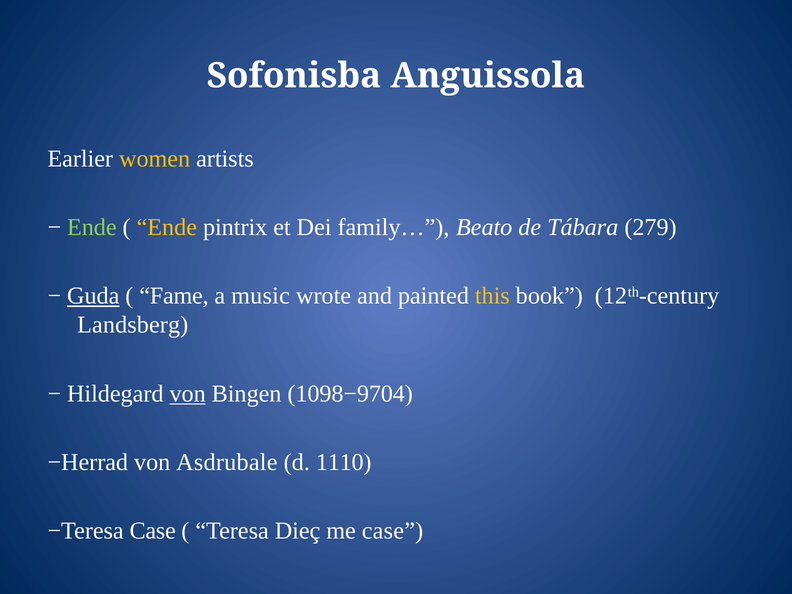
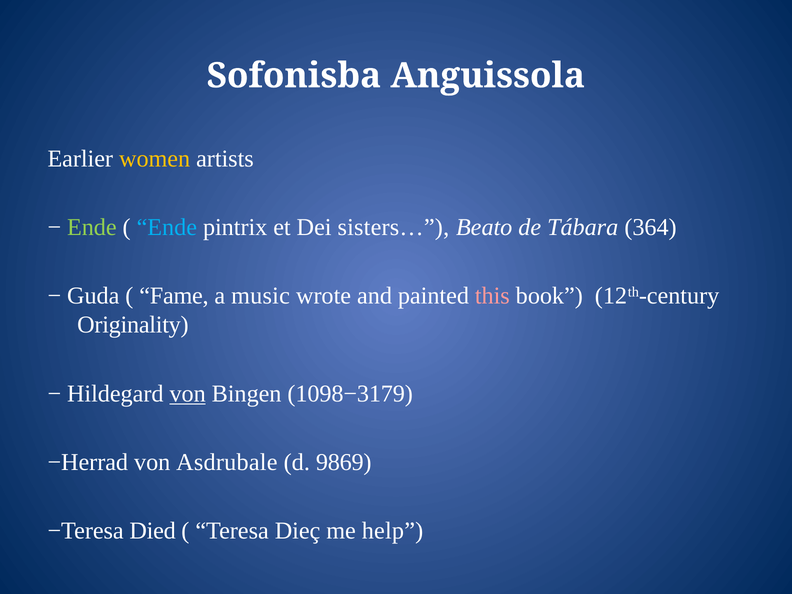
Ende at (167, 227) colour: yellow -> light blue
family…: family… -> sisters…
279: 279 -> 364
Guda underline: present -> none
this colour: yellow -> pink
Landsberg: Landsberg -> Originality
1098−9704: 1098−9704 -> 1098−3179
1110: 1110 -> 9869
−Teresa Case: Case -> Died
me case: case -> help
